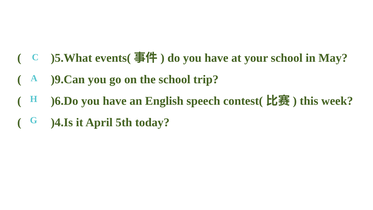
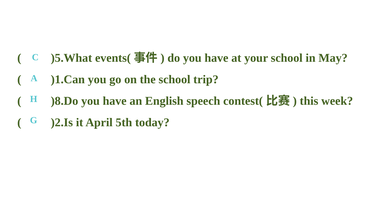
)9.Can: )9.Can -> )1.Can
)6.Do: )6.Do -> )8.Do
)4.Is: )4.Is -> )2.Is
